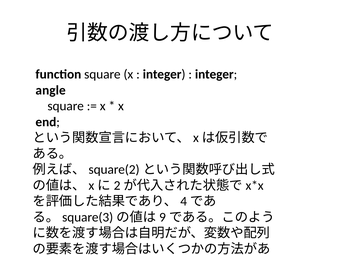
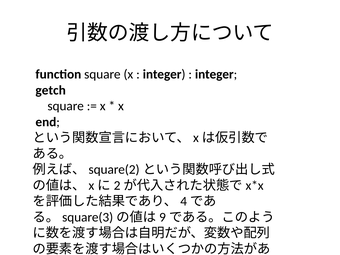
angle: angle -> getch
